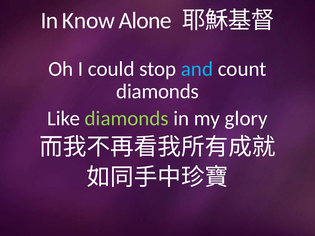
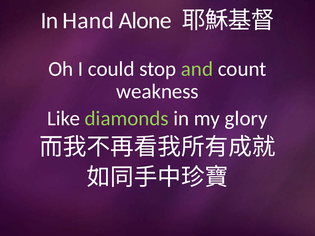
Know: Know -> Hand
and colour: light blue -> light green
diamonds at (158, 92): diamonds -> weakness
